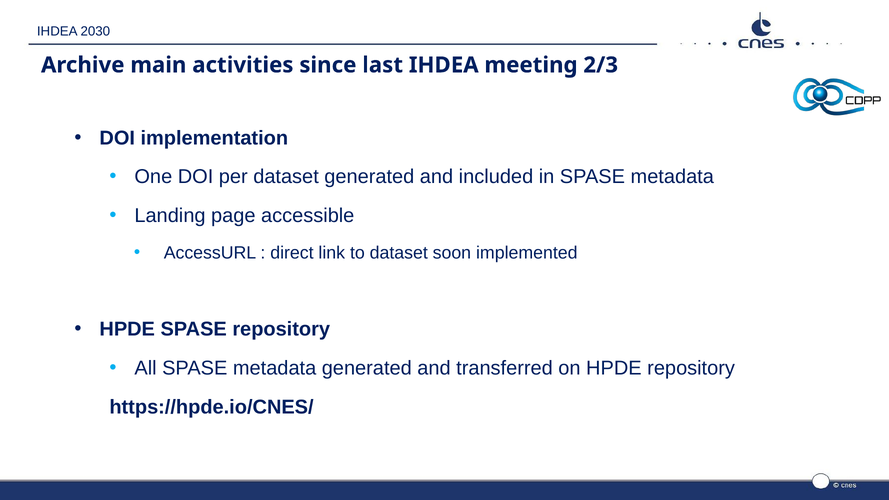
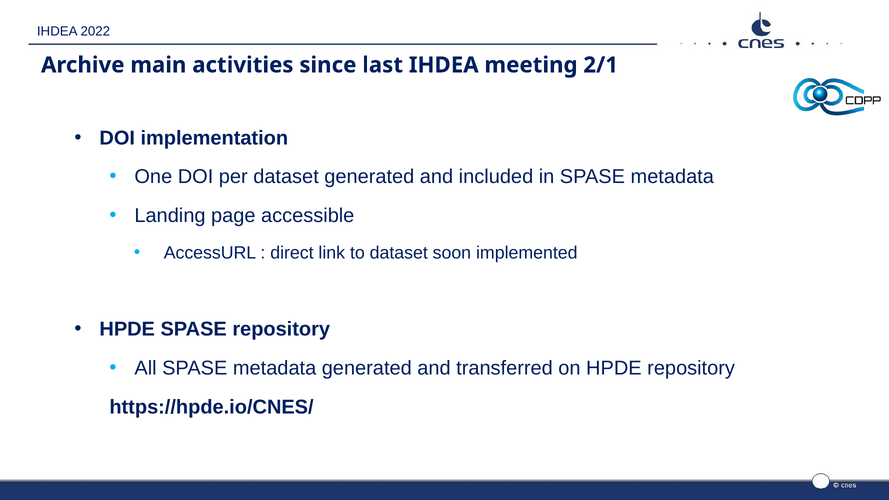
2030: 2030 -> 2022
2/3: 2/3 -> 2/1
